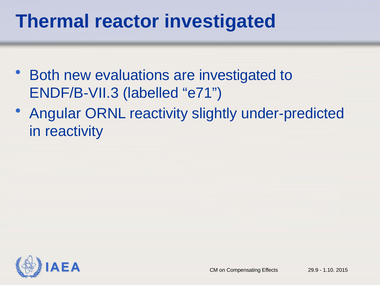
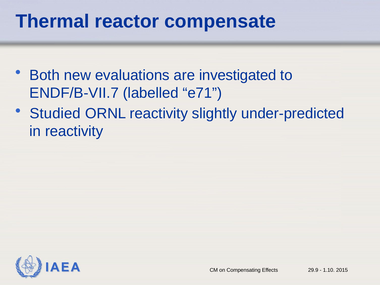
reactor investigated: investigated -> compensate
ENDF/B-VII.3: ENDF/B-VII.3 -> ENDF/B-VII.7
Angular: Angular -> Studied
